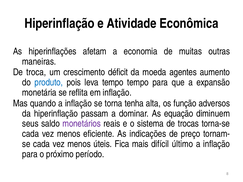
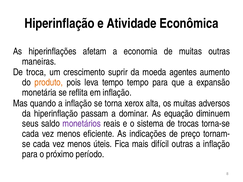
déficit: déficit -> suprir
produto colour: blue -> orange
tenha: tenha -> xerox
os função: função -> muitas
difícil último: último -> outras
